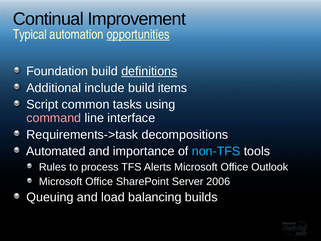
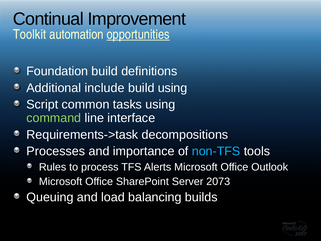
Typical: Typical -> Toolkit
definitions underline: present -> none
build items: items -> using
command colour: pink -> light green
Automated: Automated -> Processes
2006: 2006 -> 2073
